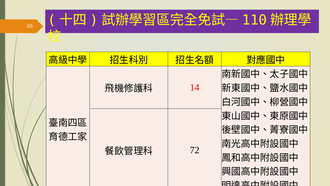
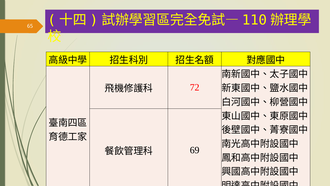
14: 14 -> 72
72: 72 -> 69
